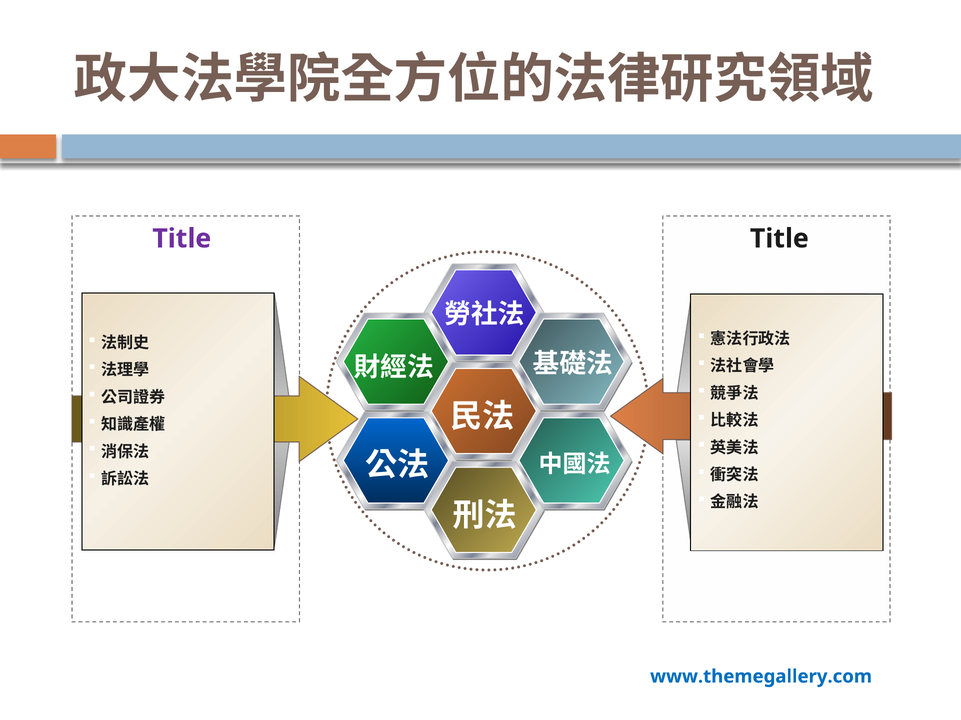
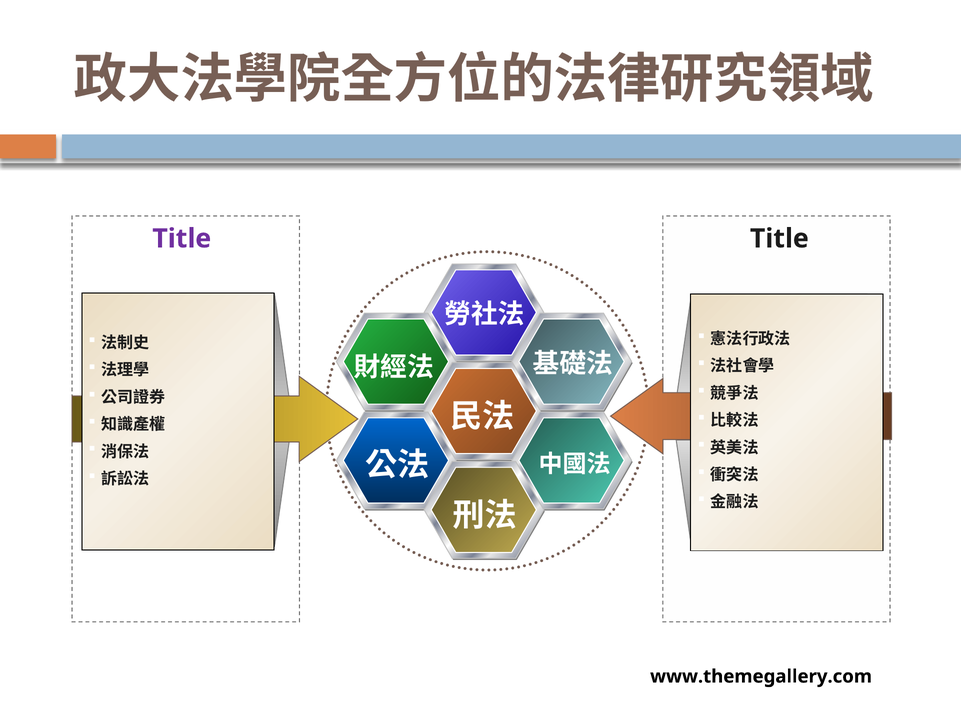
www.themegallery.com colour: blue -> black
